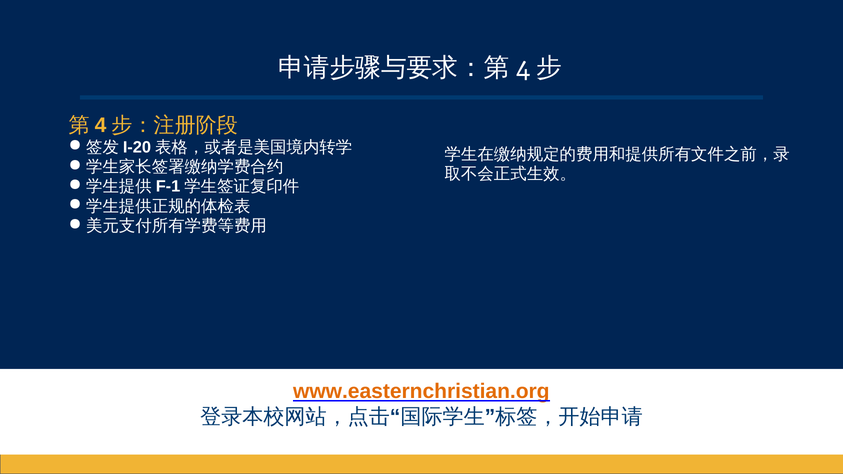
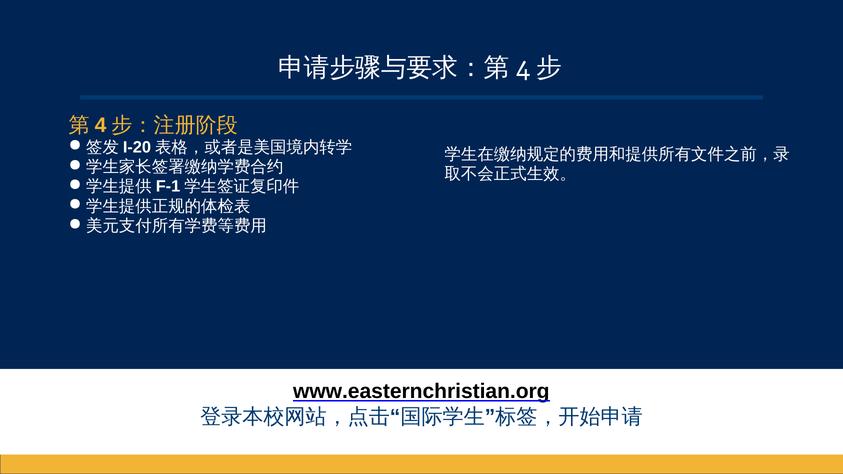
www.easternchristian.org colour: orange -> black
